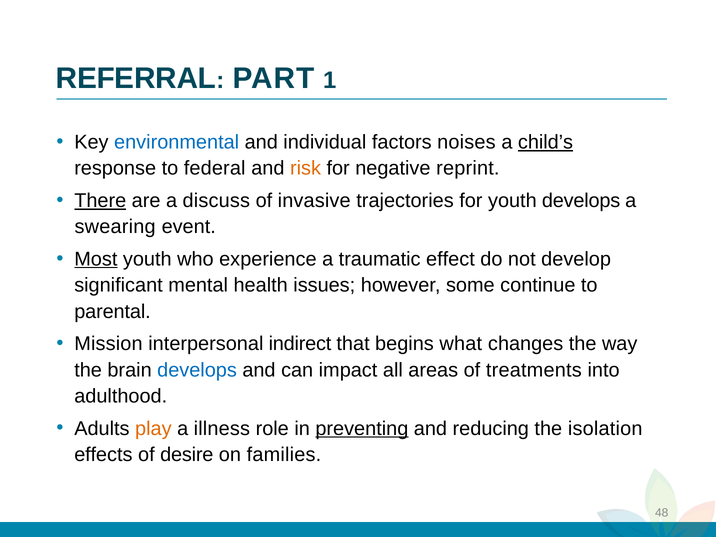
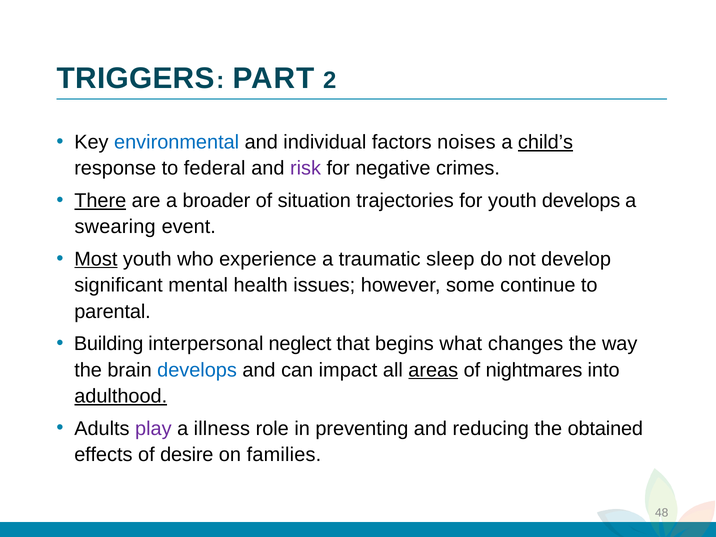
REFERRAL: REFERRAL -> TRIGGERS
1: 1 -> 2
risk colour: orange -> purple
reprint: reprint -> crimes
discuss: discuss -> broader
invasive: invasive -> situation
effect: effect -> sleep
Mission: Mission -> Building
indirect: indirect -> neglect
areas underline: none -> present
treatments: treatments -> nightmares
adulthood underline: none -> present
play colour: orange -> purple
preventing underline: present -> none
isolation: isolation -> obtained
